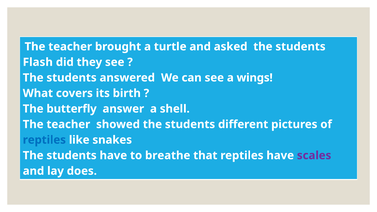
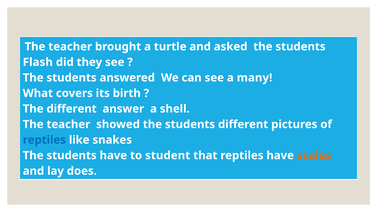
wings: wings -> many
The butterfly: butterfly -> different
breathe: breathe -> student
scales colour: purple -> orange
